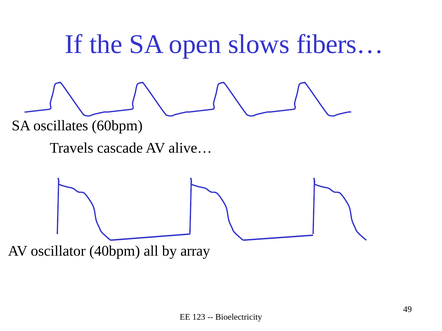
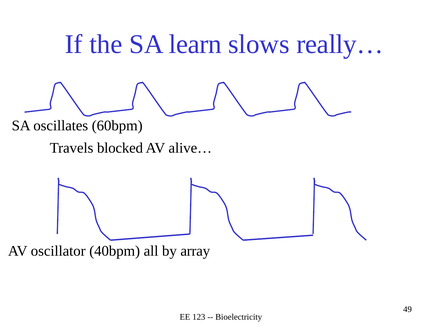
open: open -> learn
fibers…: fibers… -> really…
cascade: cascade -> blocked
